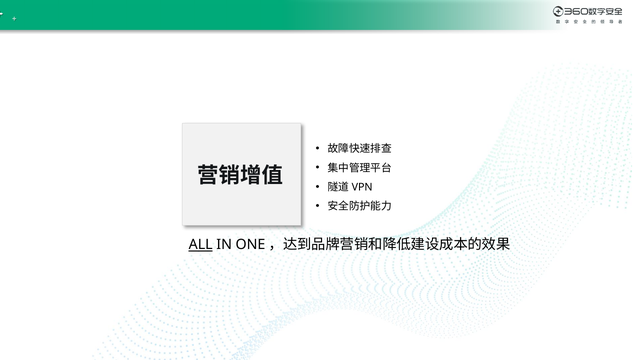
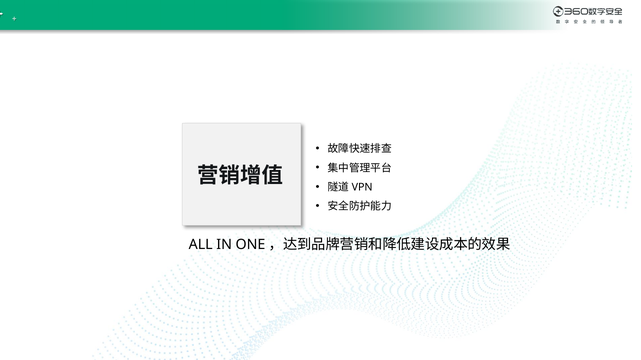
ALL underline: present -> none
